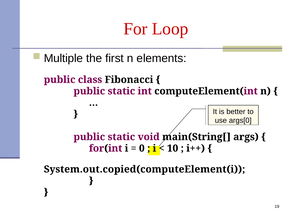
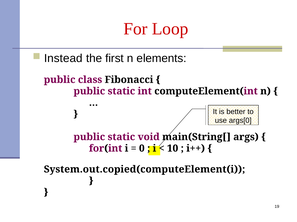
Multiple: Multiple -> Instead
